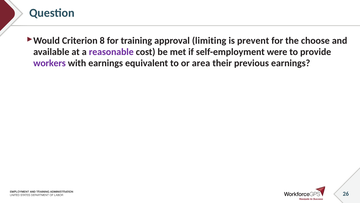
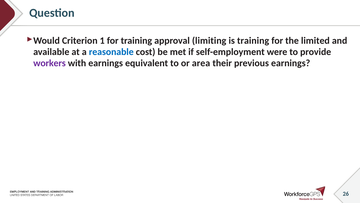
8: 8 -> 1
is prevent: prevent -> training
choose: choose -> limited
reasonable colour: purple -> blue
